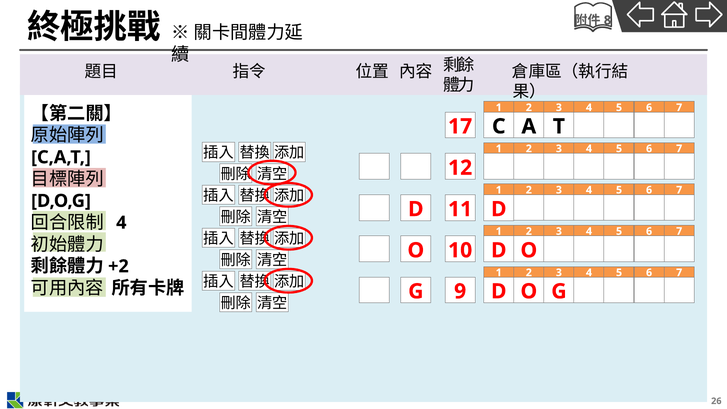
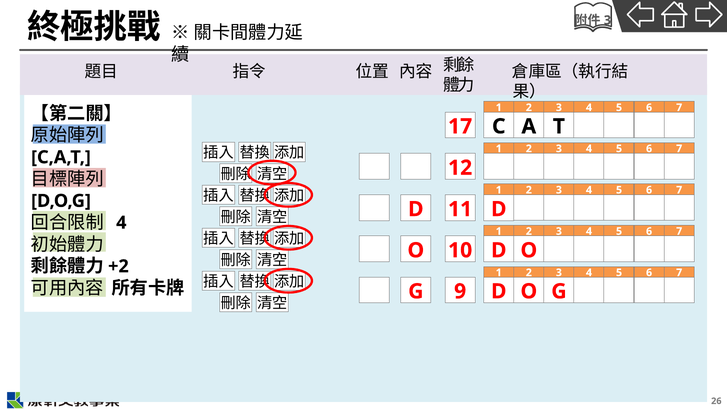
8 at (607, 20): 8 -> 3
